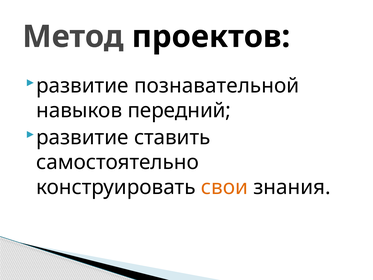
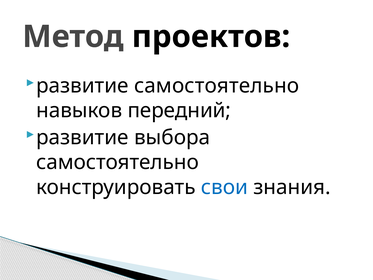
развитие познавательной: познавательной -> самостоятельно
ставить: ставить -> выбора
свои colour: orange -> blue
